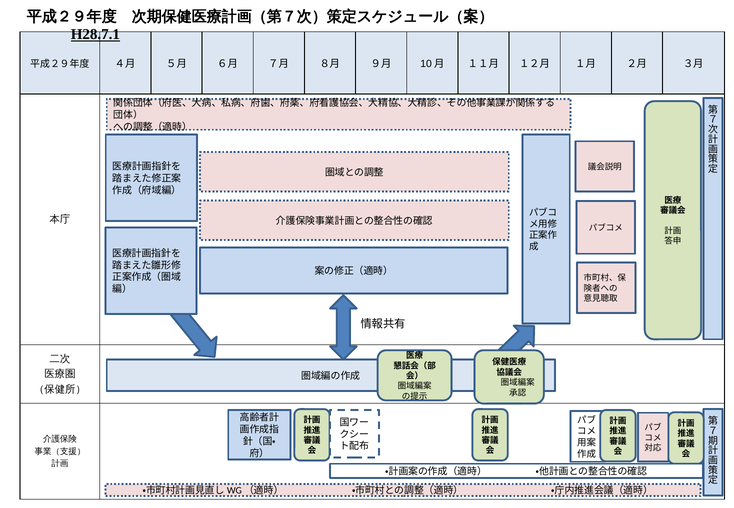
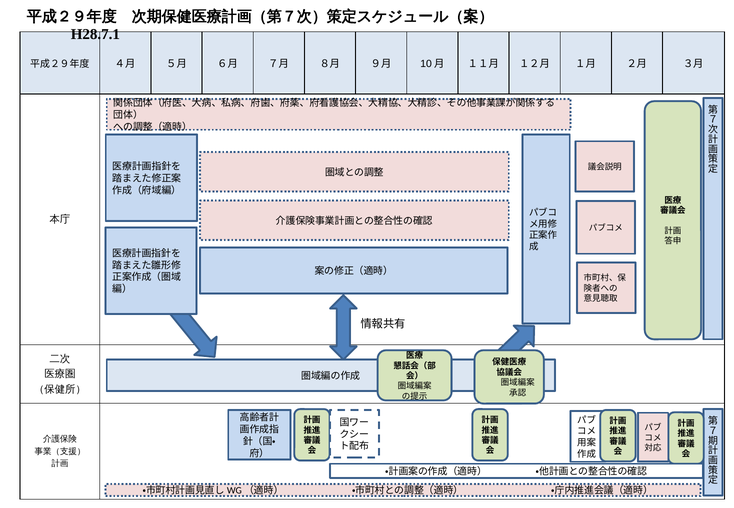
H28.7.1 underline: present -> none
